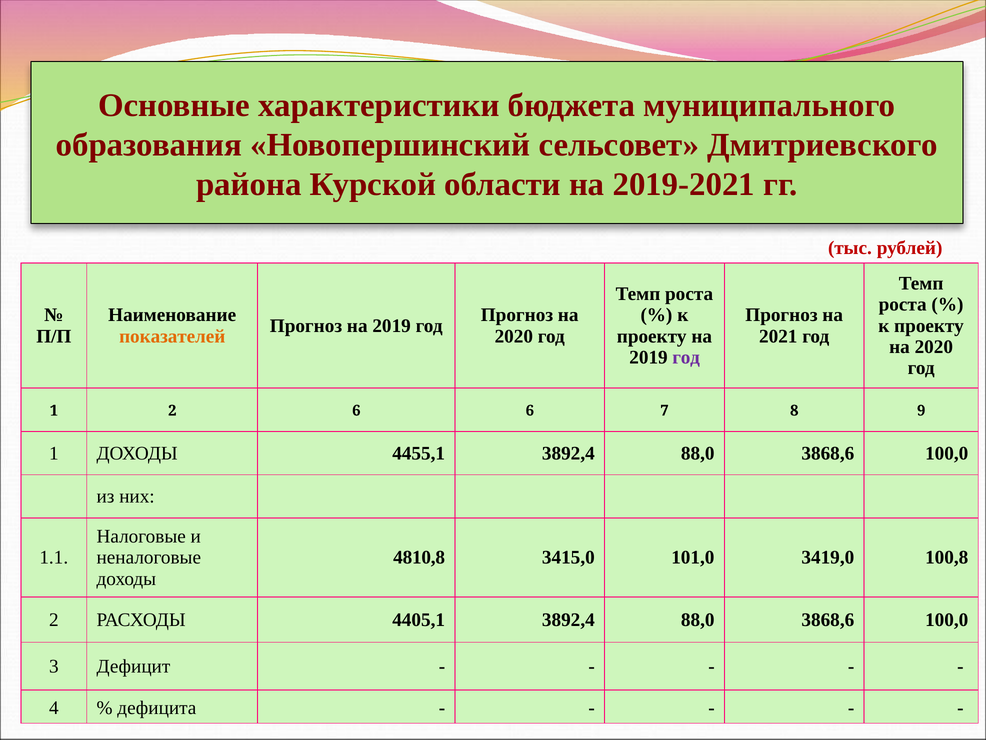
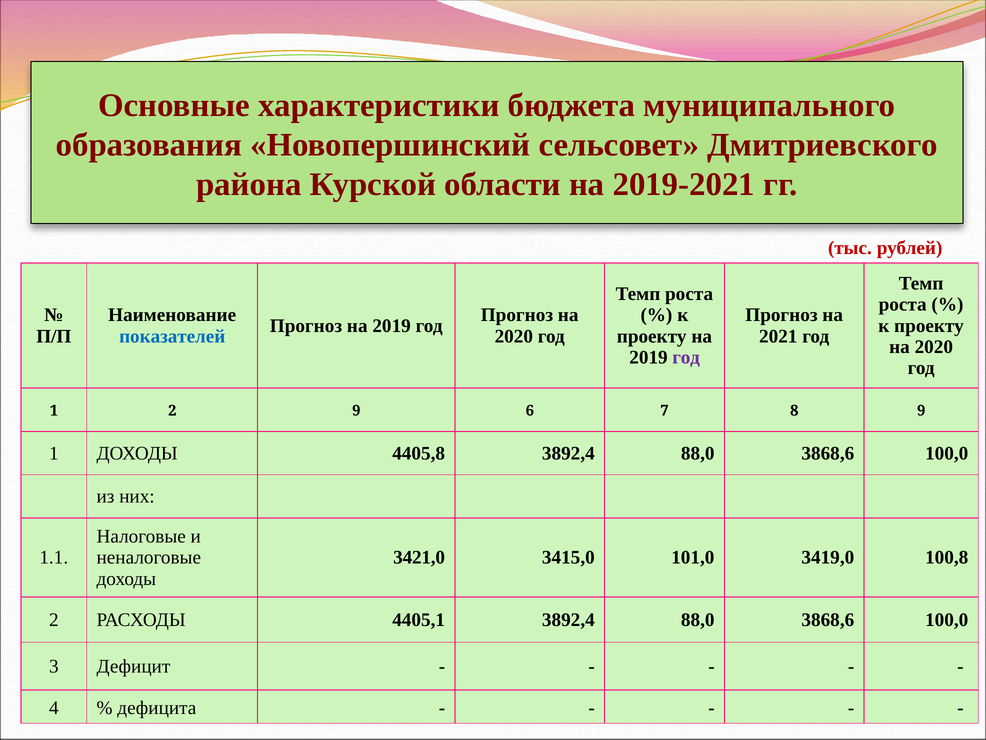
показателей colour: orange -> blue
2 6: 6 -> 9
4455,1: 4455,1 -> 4405,8
4810,8: 4810,8 -> 3421,0
